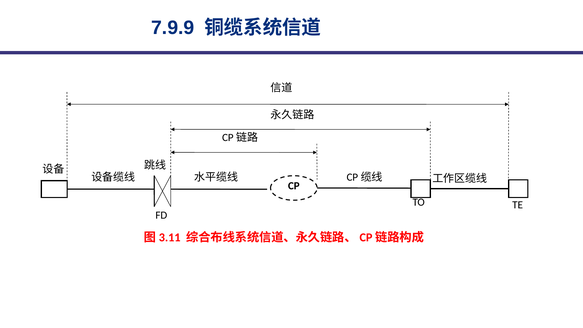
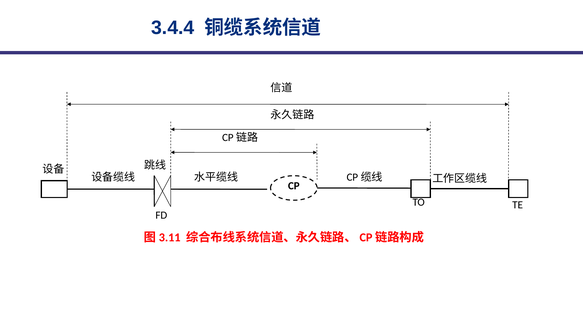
7.9.9: 7.9.9 -> 3.4.4
